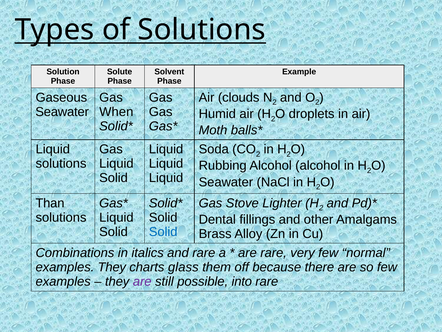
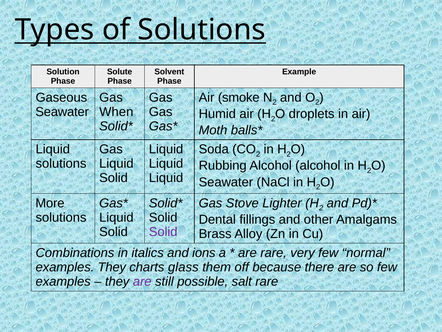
clouds: clouds -> smoke
Than: Than -> More
Solid at (163, 232) colour: blue -> purple
and rare: rare -> ions
into: into -> salt
